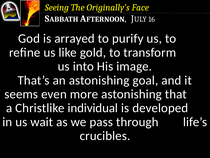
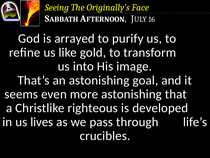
individual: individual -> righteous
wait: wait -> lives
